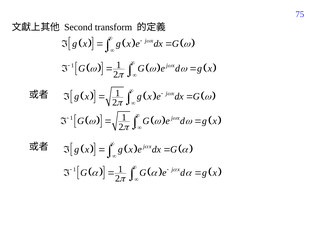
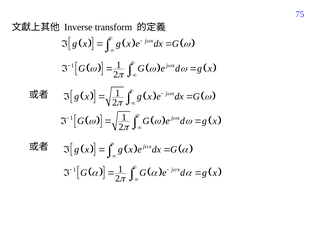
Second: Second -> Inverse
